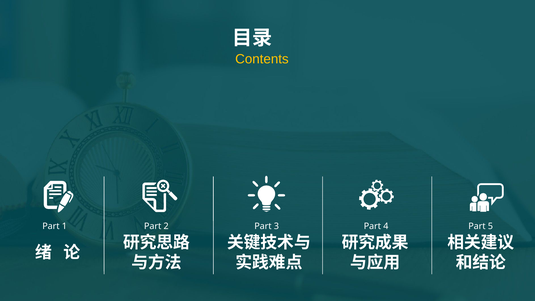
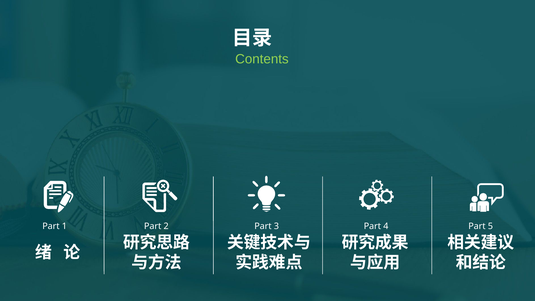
Contents colour: yellow -> light green
